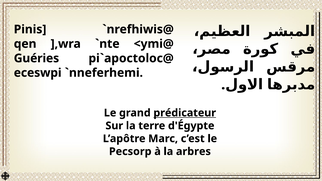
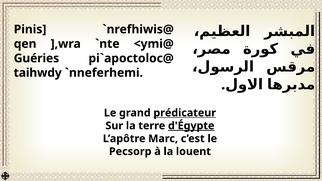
eceswpi: eceswpi -> taihwdy
d'Égypte underline: none -> present
arbres: arbres -> louent
